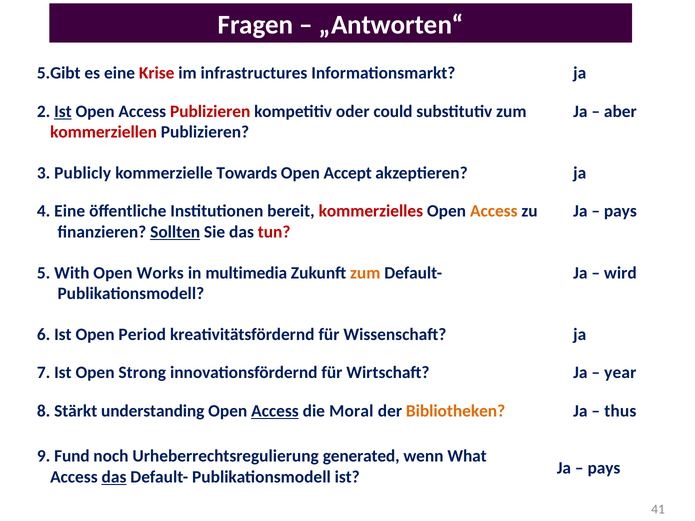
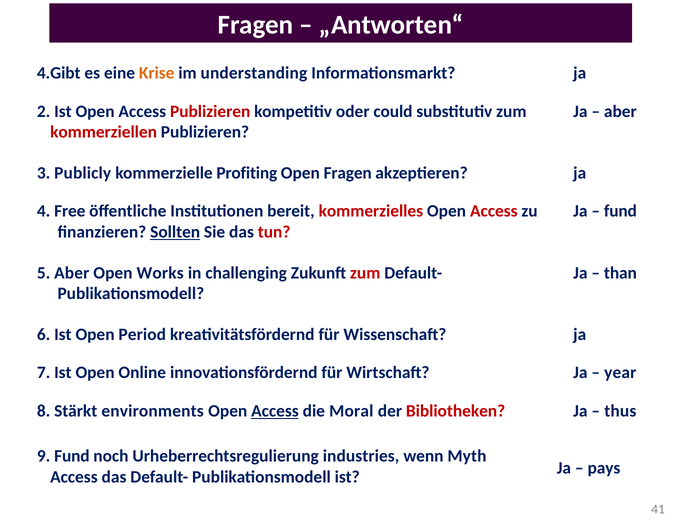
5.Gibt: 5.Gibt -> 4.Gibt
Krise colour: red -> orange
infrastructures: infrastructures -> understanding
Ist at (63, 111) underline: present -> none
Towards: Towards -> Profiting
Open Accept: Accept -> Fragen
4 Eine: Eine -> Free
Access at (494, 211) colour: orange -> red
pays at (620, 211): pays -> fund
5 With: With -> Aber
multimedia: multimedia -> challenging
zum at (365, 273) colour: orange -> red
wird: wird -> than
Strong: Strong -> Online
understanding: understanding -> environments
Bibliotheken colour: orange -> red
generated: generated -> industries
What: What -> Myth
das at (114, 477) underline: present -> none
